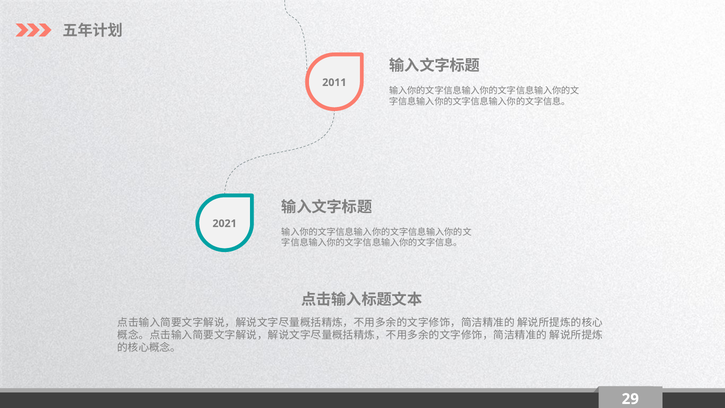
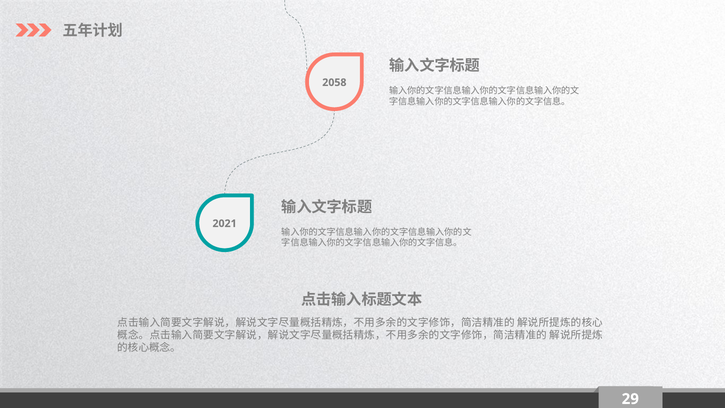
2011: 2011 -> 2058
